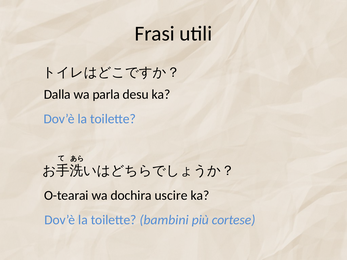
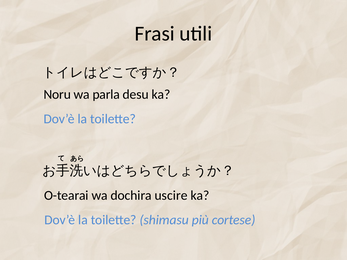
Dalla: Dalla -> Noru
bambini: bambini -> shimasu
